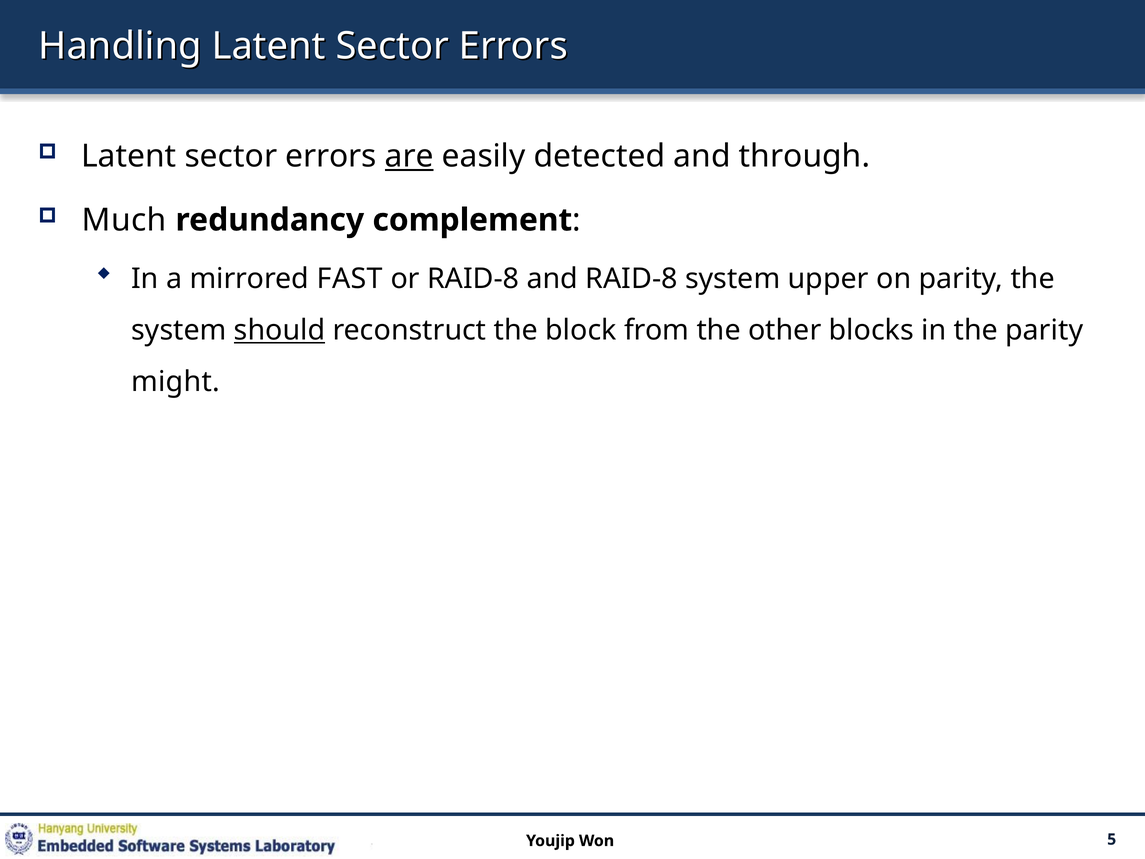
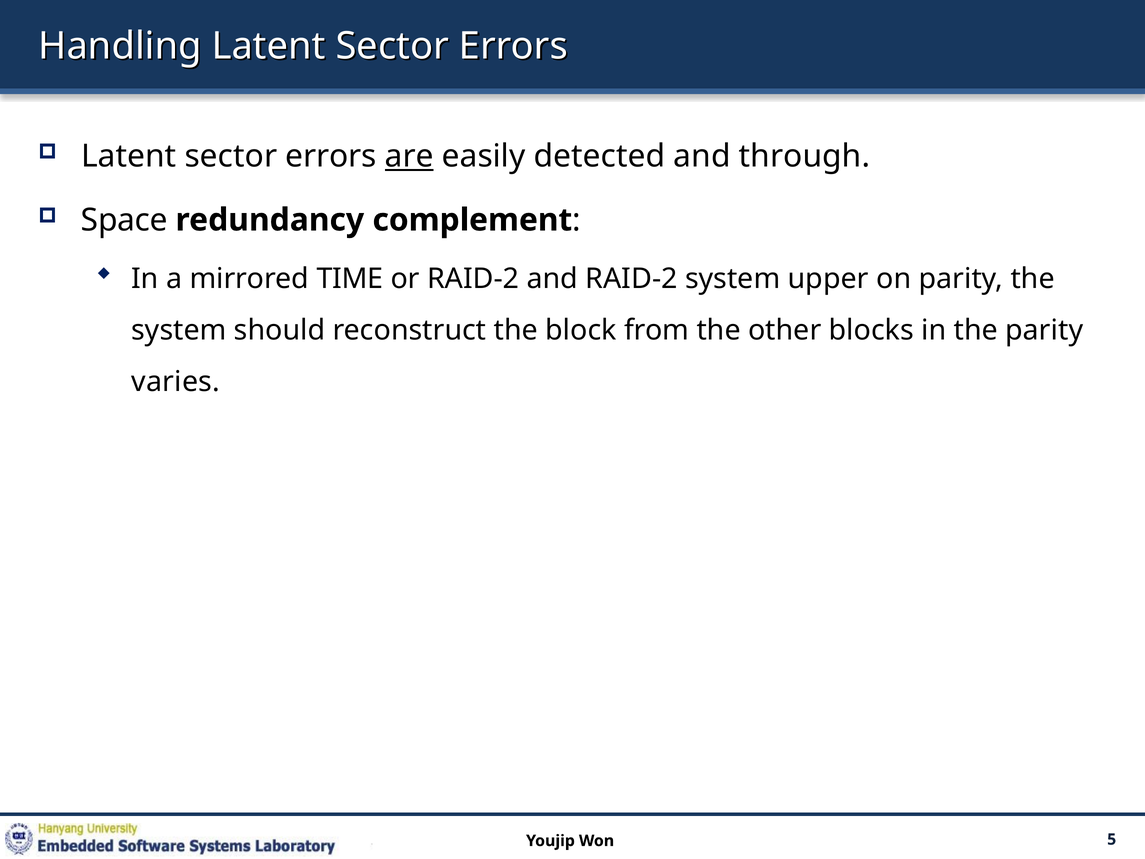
Much: Much -> Space
FAST: FAST -> TIME
or RAID-8: RAID-8 -> RAID-2
and RAID-8: RAID-8 -> RAID-2
should underline: present -> none
might: might -> varies
